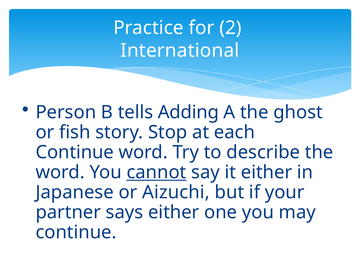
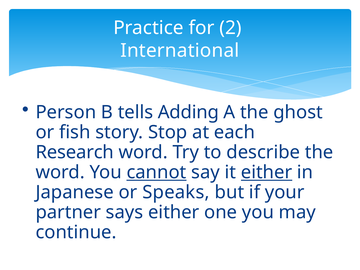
Continue at (75, 152): Continue -> Research
either at (267, 172) underline: none -> present
Aizuchi: Aizuchi -> Speaks
